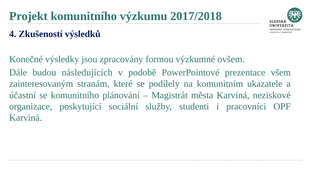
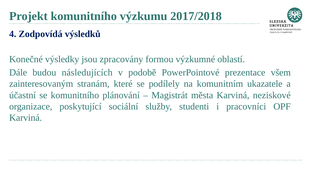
Zkušeností: Zkušeností -> Zodpovídá
ovšem: ovšem -> oblastí
